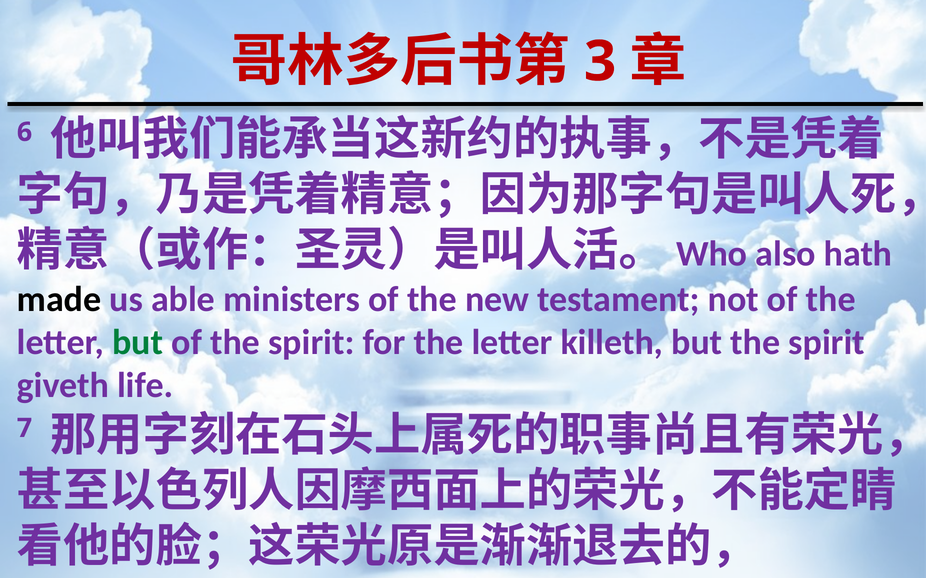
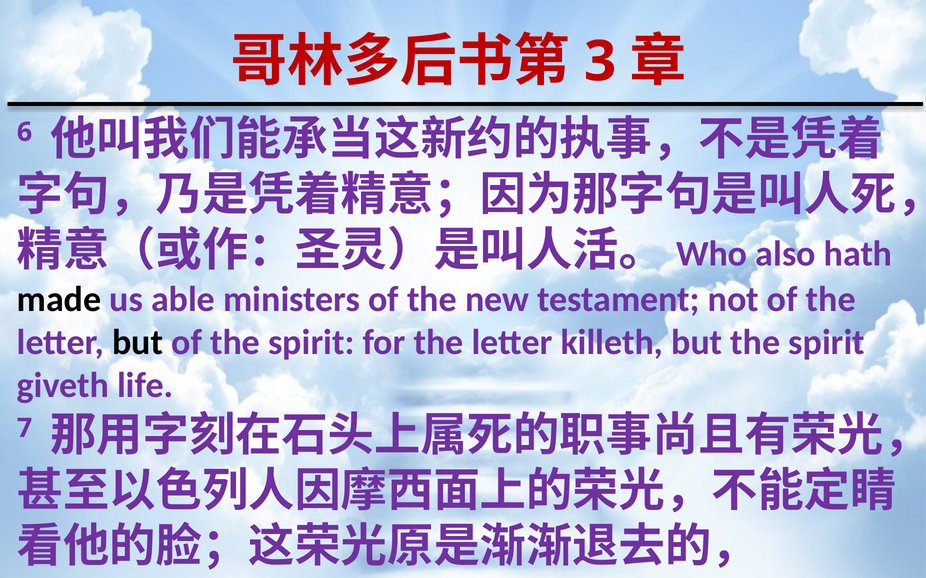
but at (138, 343) colour: green -> black
